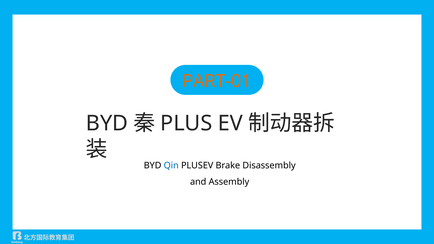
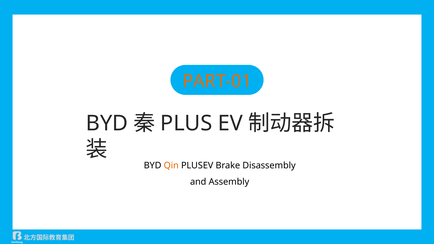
Qin colour: blue -> orange
